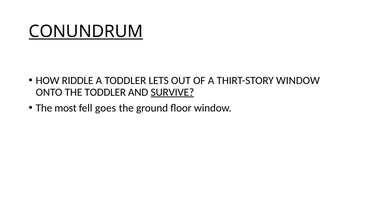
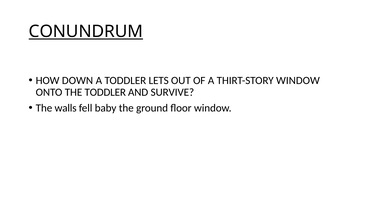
RIDDLE: RIDDLE -> DOWN
SURVIVE underline: present -> none
most: most -> walls
goes: goes -> baby
